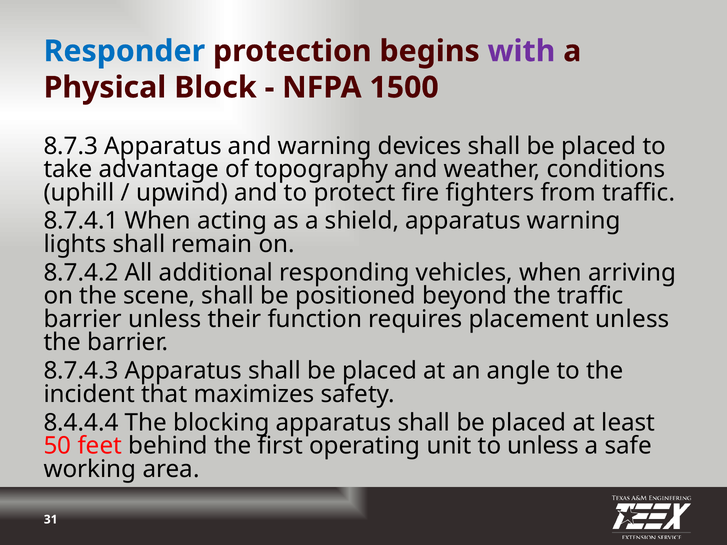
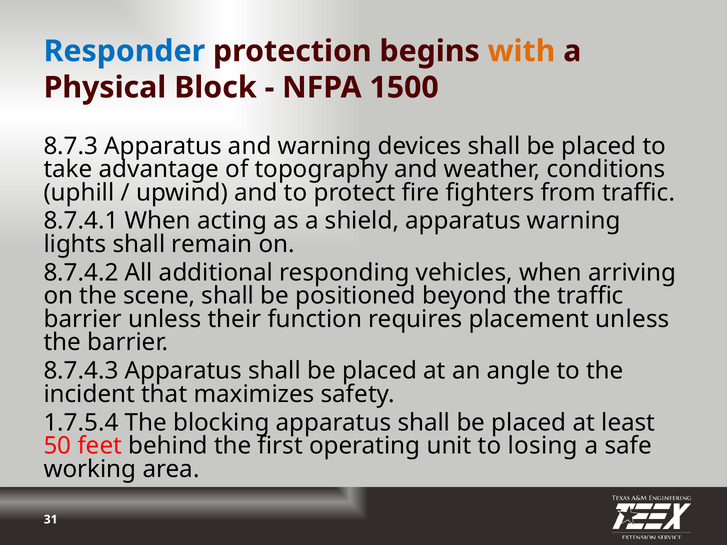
with colour: purple -> orange
8.4.4.4: 8.4.4.4 -> 1.7.5.4
to unless: unless -> losing
